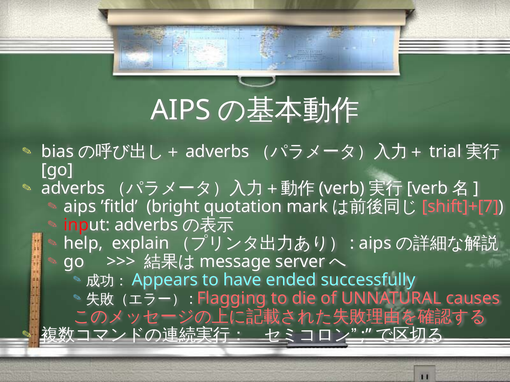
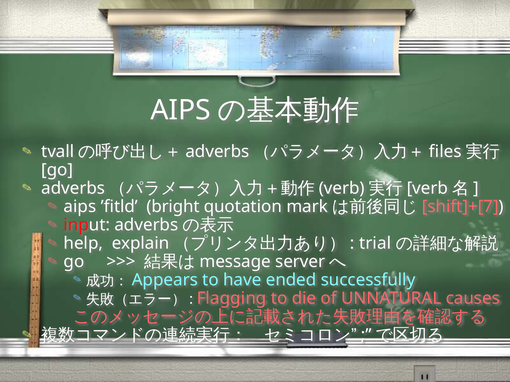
bias: bias -> tvall
trial: trial -> files
aips at (375, 244): aips -> trial
